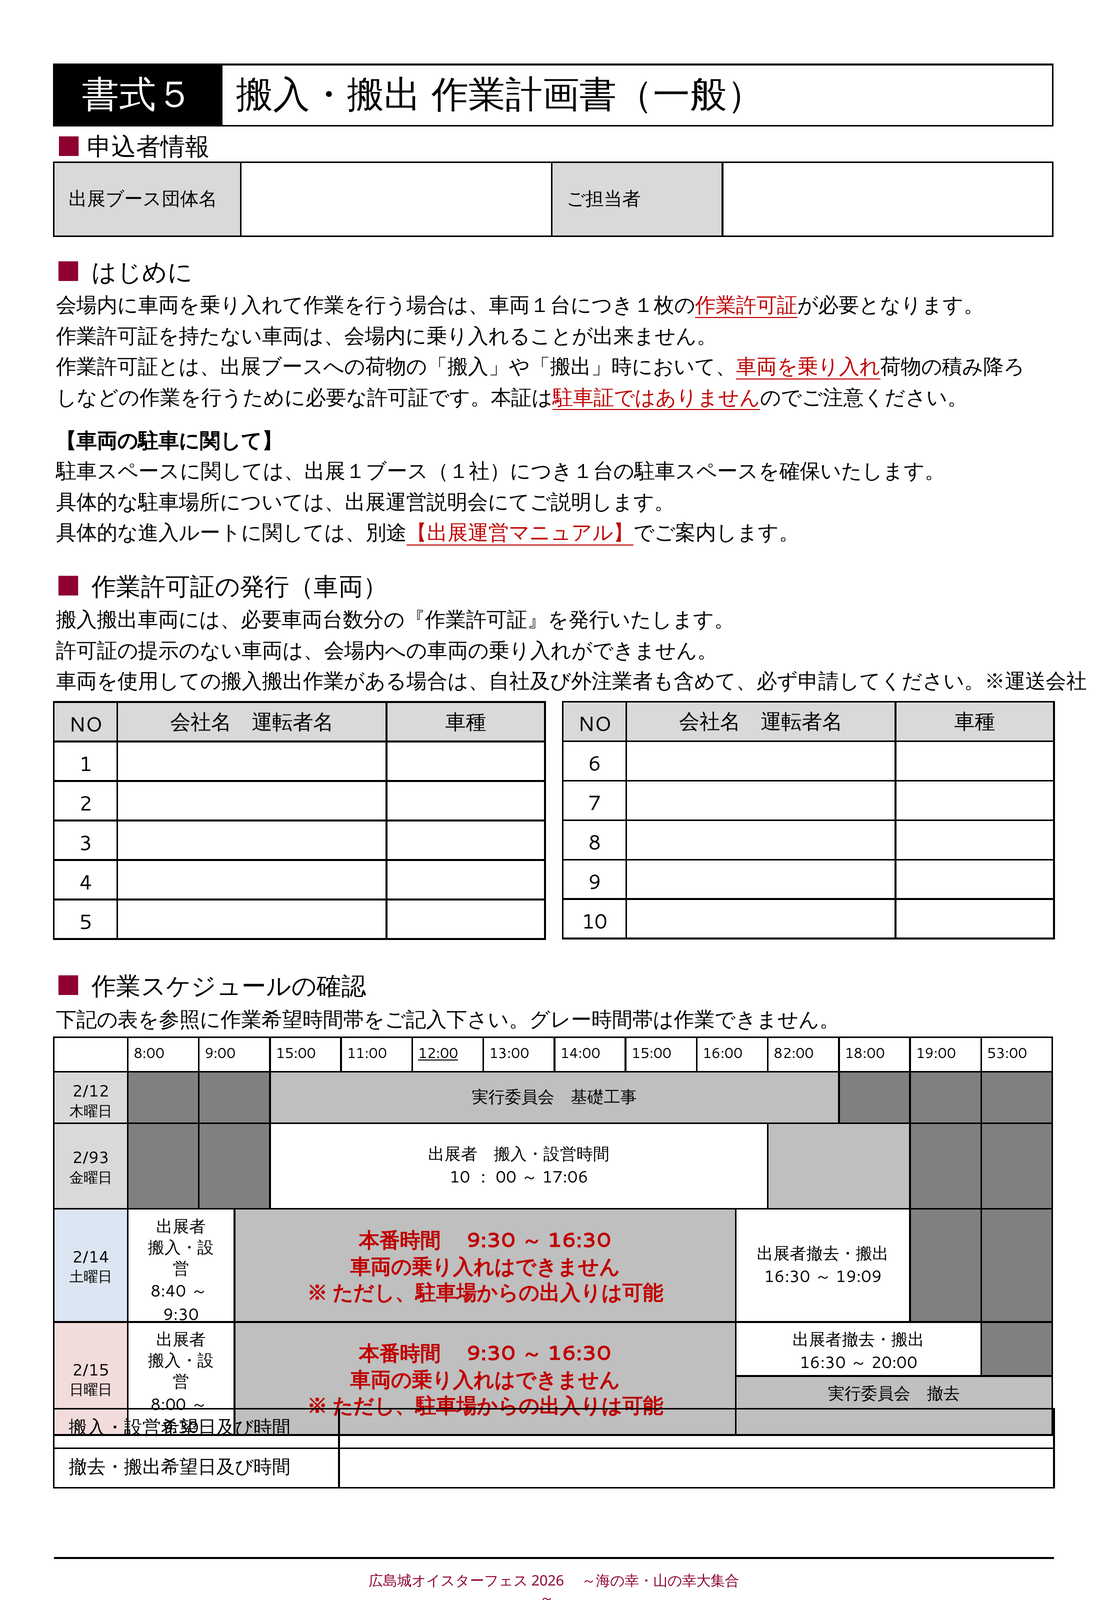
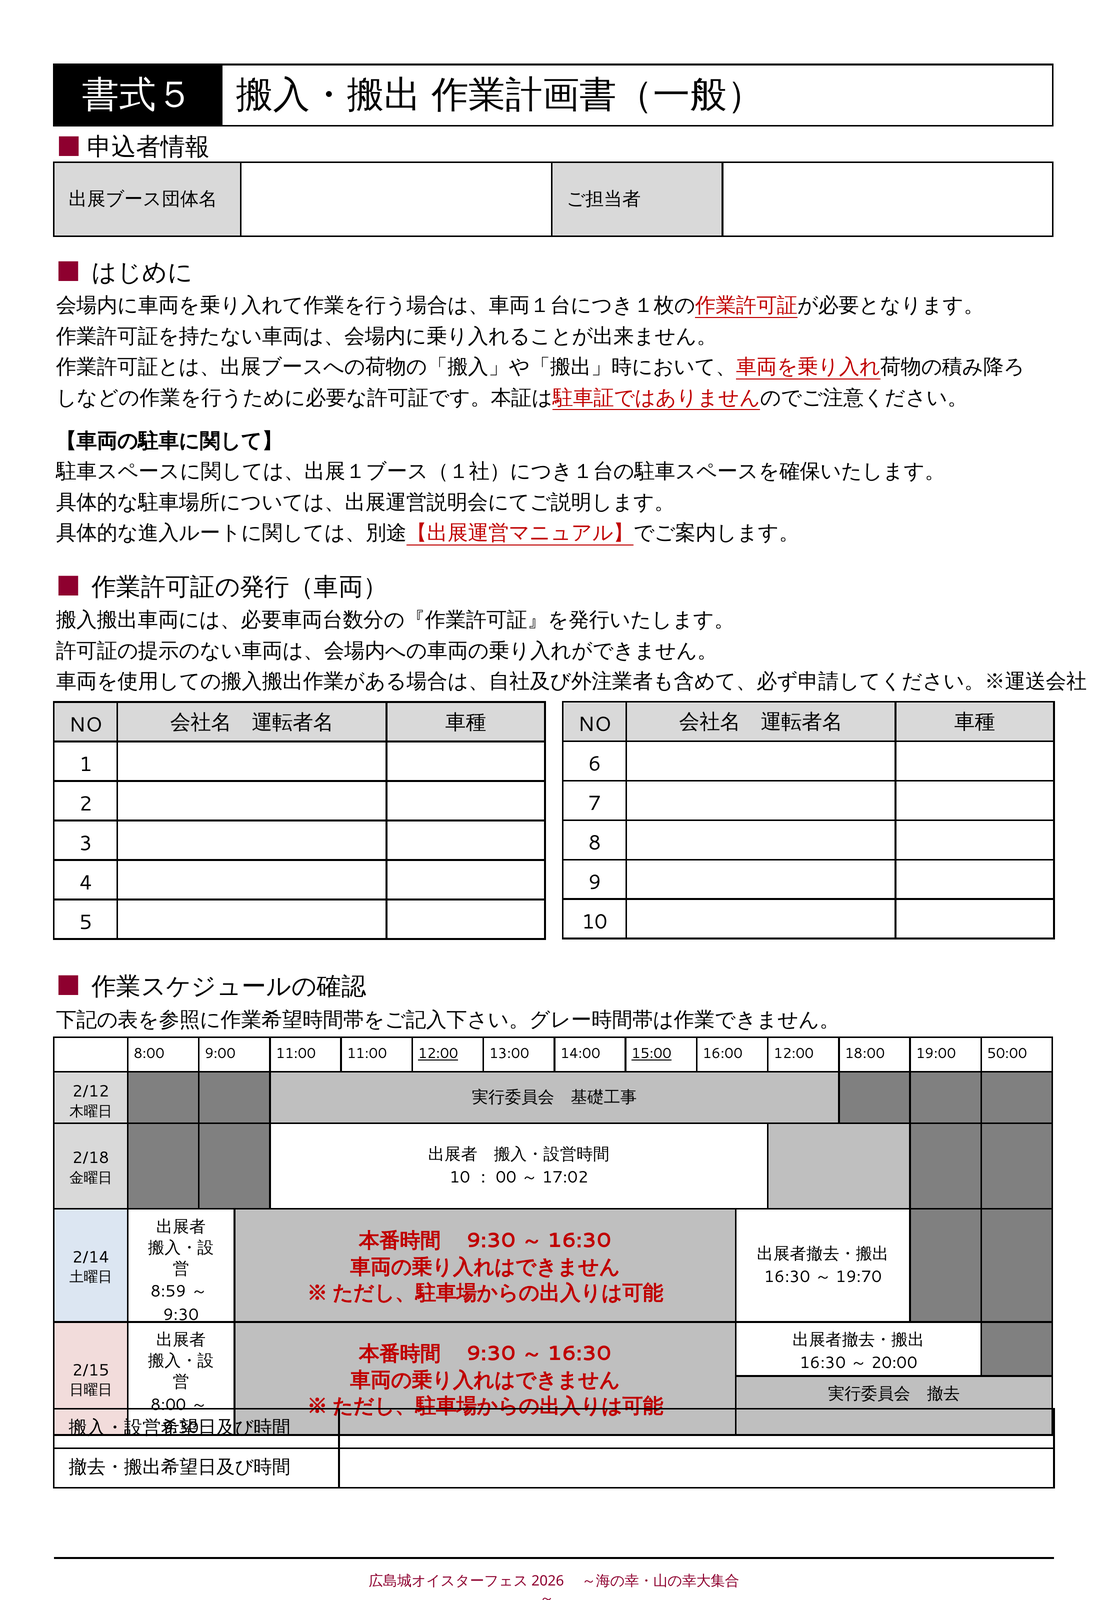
9:00 15:00: 15:00 -> 11:00
15:00 at (652, 1054) underline: none -> present
16:00 82:00: 82:00 -> 12:00
53:00: 53:00 -> 50:00
2/93: 2/93 -> 2/18
17:06: 17:06 -> 17:02
19:09: 19:09 -> 19:70
8:40: 8:40 -> 8:59
